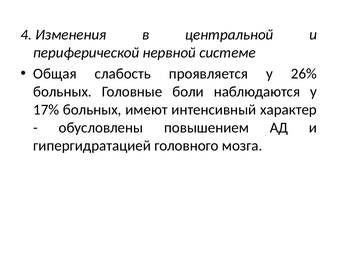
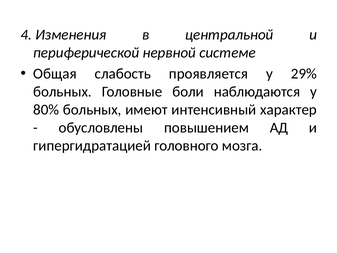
26%: 26% -> 29%
17%: 17% -> 80%
